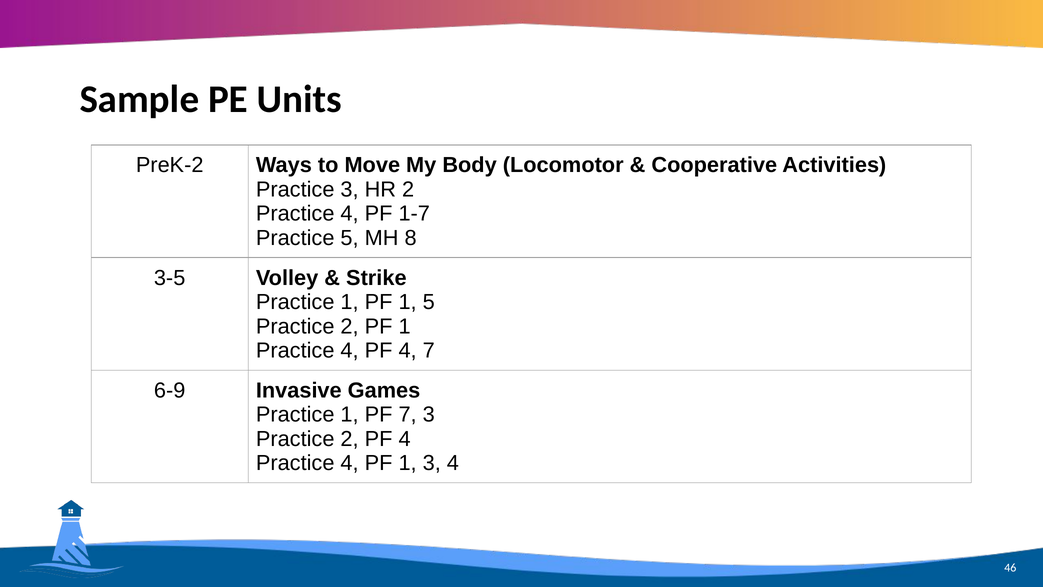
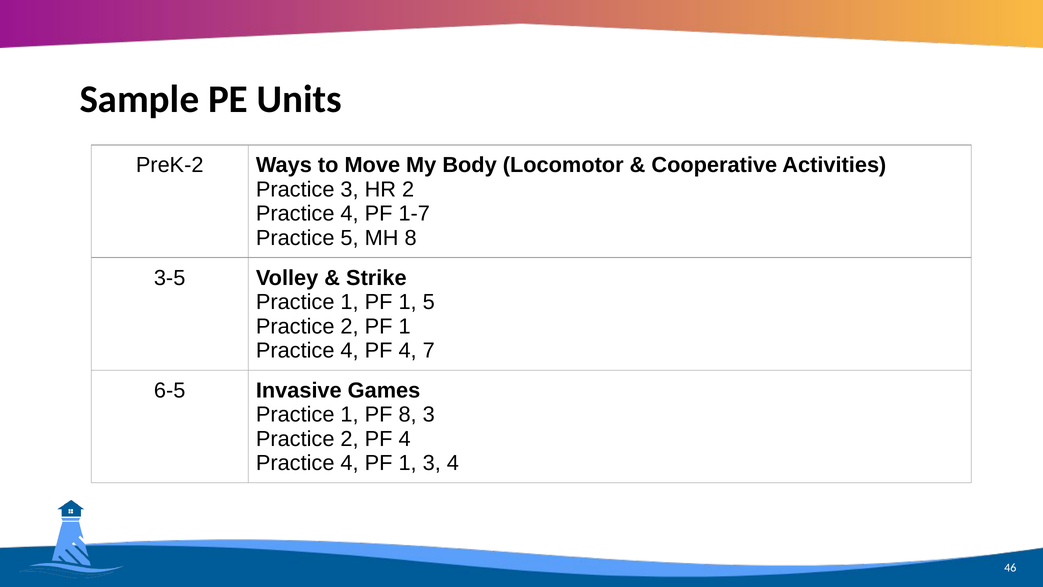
6-9: 6-9 -> 6-5
PF 7: 7 -> 8
